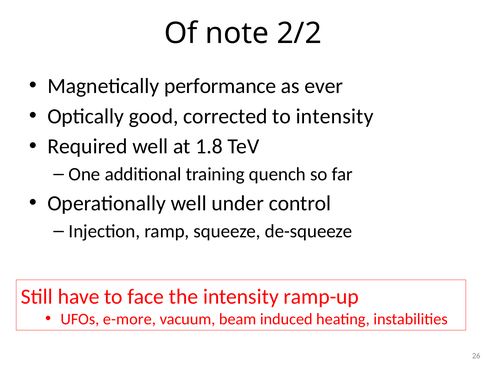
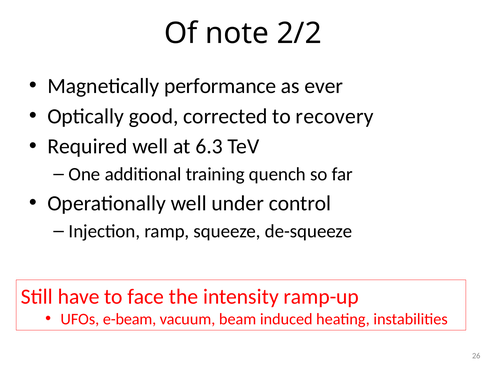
to intensity: intensity -> recovery
1.8: 1.8 -> 6.3
e-more: e-more -> e-beam
